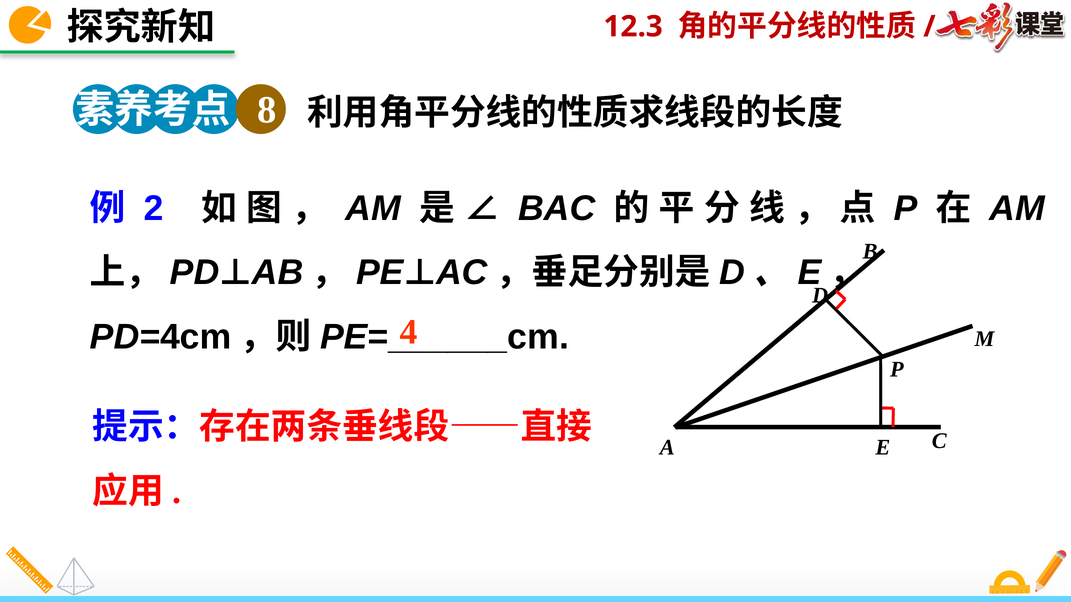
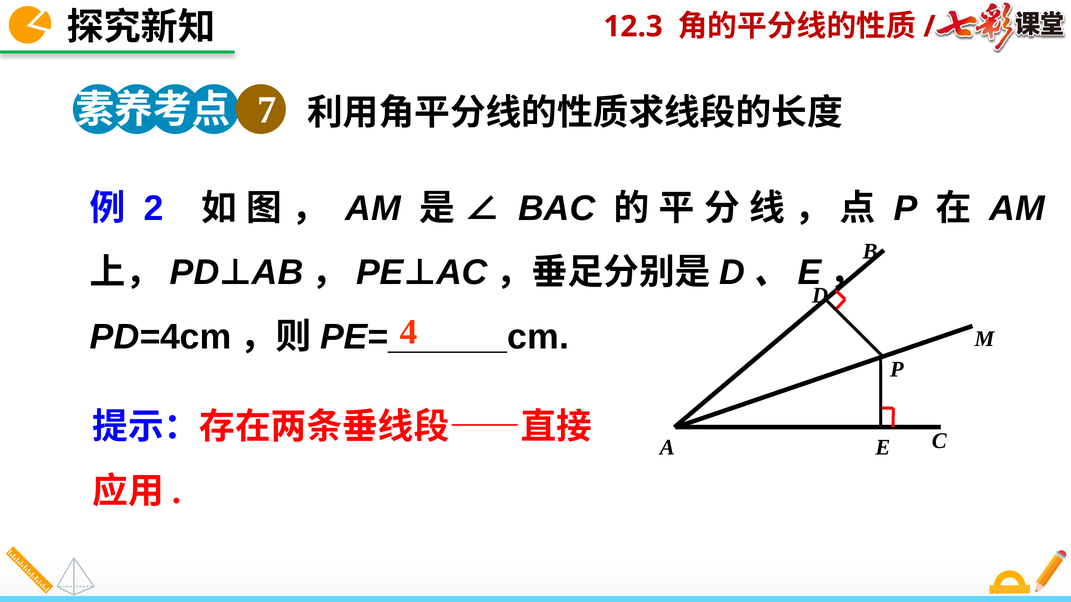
8: 8 -> 7
